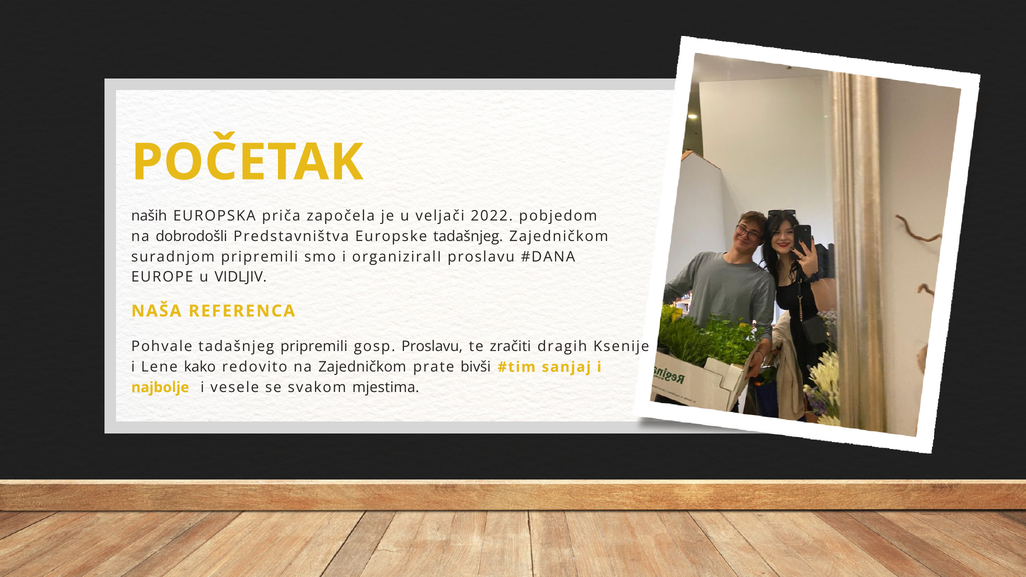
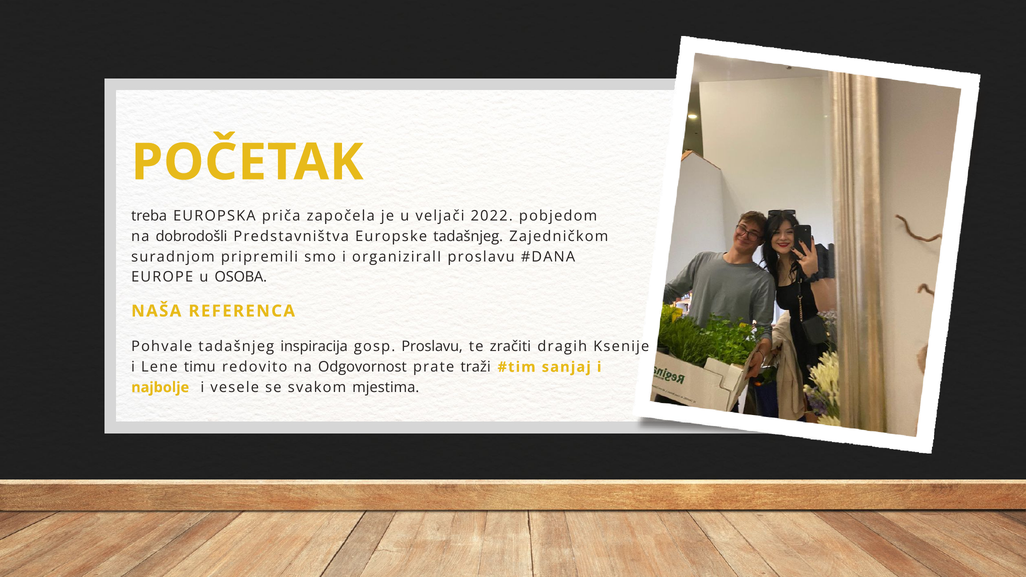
naših: naših -> treba
VIDLJIV: VIDLJIV -> OSOBA
tadašnjeg pripremili: pripremili -> inspiracija
kako: kako -> timu
na Zajedničkom: Zajedničkom -> Odgovornost
bivši: bivši -> traži
